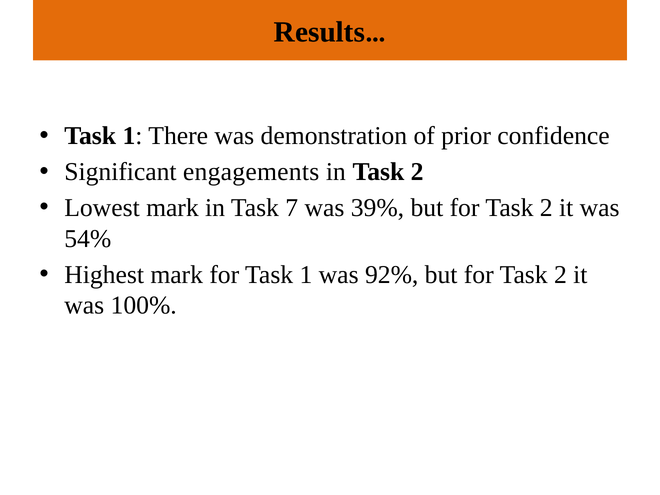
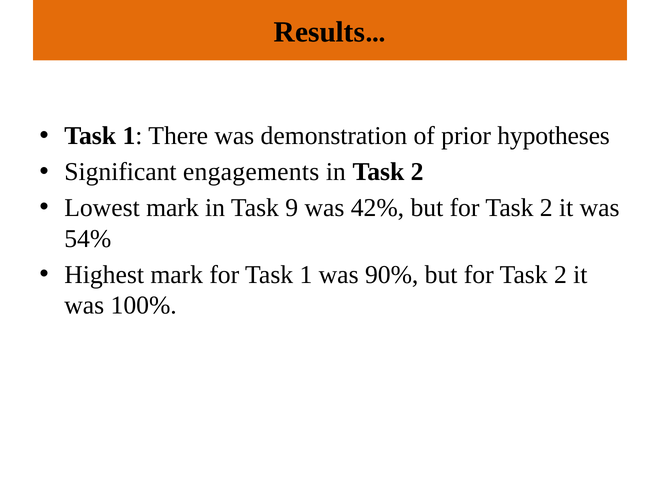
confidence: confidence -> hypotheses
7: 7 -> 9
39%: 39% -> 42%
92%: 92% -> 90%
